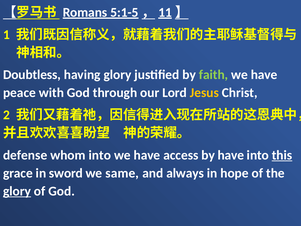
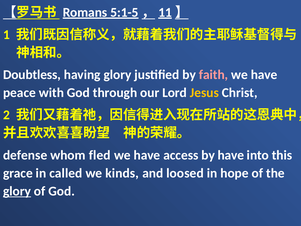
faith colour: light green -> pink
whom into: into -> fled
this underline: present -> none
sword: sword -> called
same: same -> kinds
always: always -> loosed
